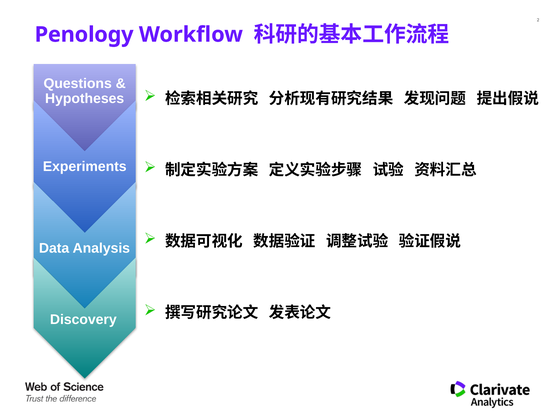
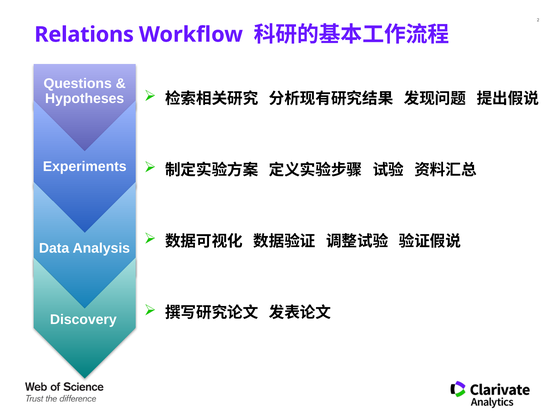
Penology: Penology -> Relations
